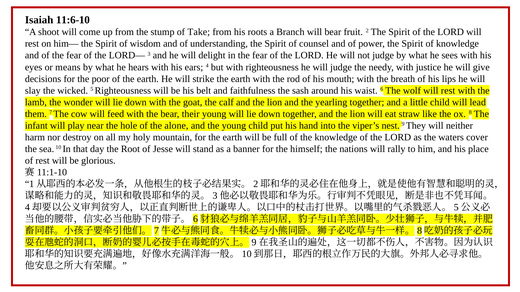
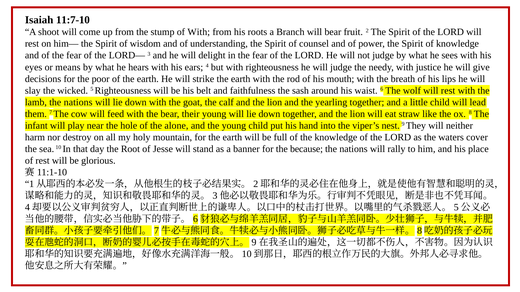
11:6-10: 11:6-10 -> 11:7-10
of Take: Take -> With
lamb the wonder: wonder -> nations
himself: himself -> because
